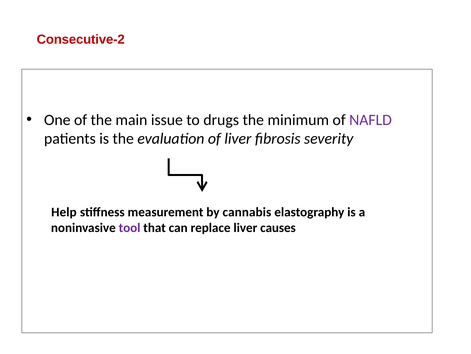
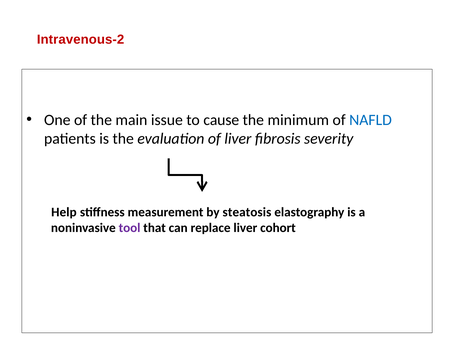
Consecutive-2: Consecutive-2 -> Intravenous-2
drugs: drugs -> cause
NAFLD colour: purple -> blue
cannabis: cannabis -> steatosis
causes: causes -> cohort
